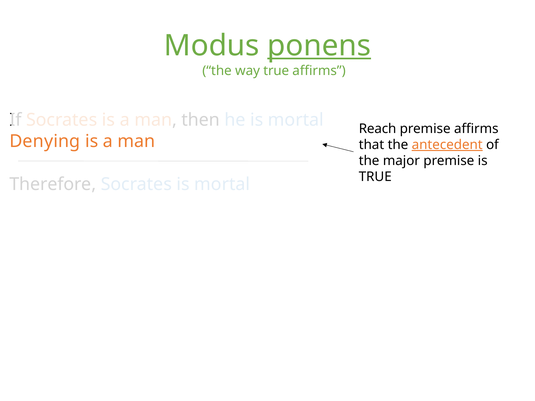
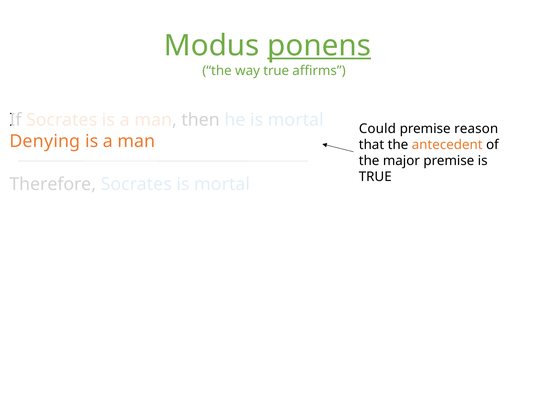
Reach: Reach -> Could
premise affirms: affirms -> reason
antecedent underline: present -> none
